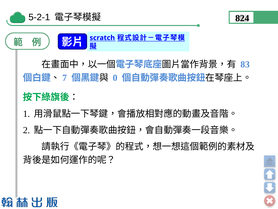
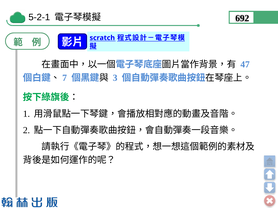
824: 824 -> 692
83: 83 -> 47
0: 0 -> 3
